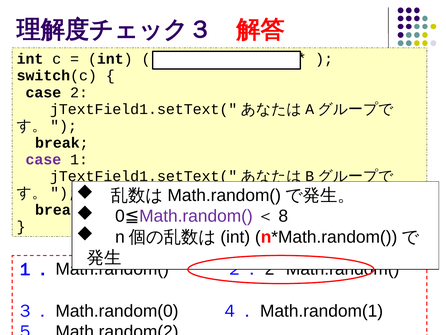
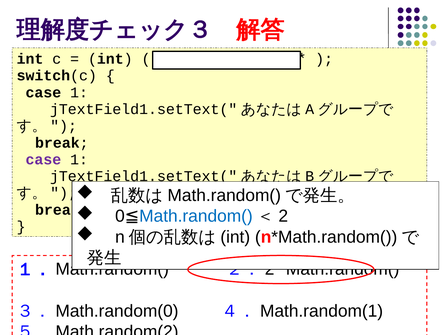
2 at (79, 92): 2 -> 1
Math.random( at (196, 216) colour: purple -> blue
8: 8 -> 2
